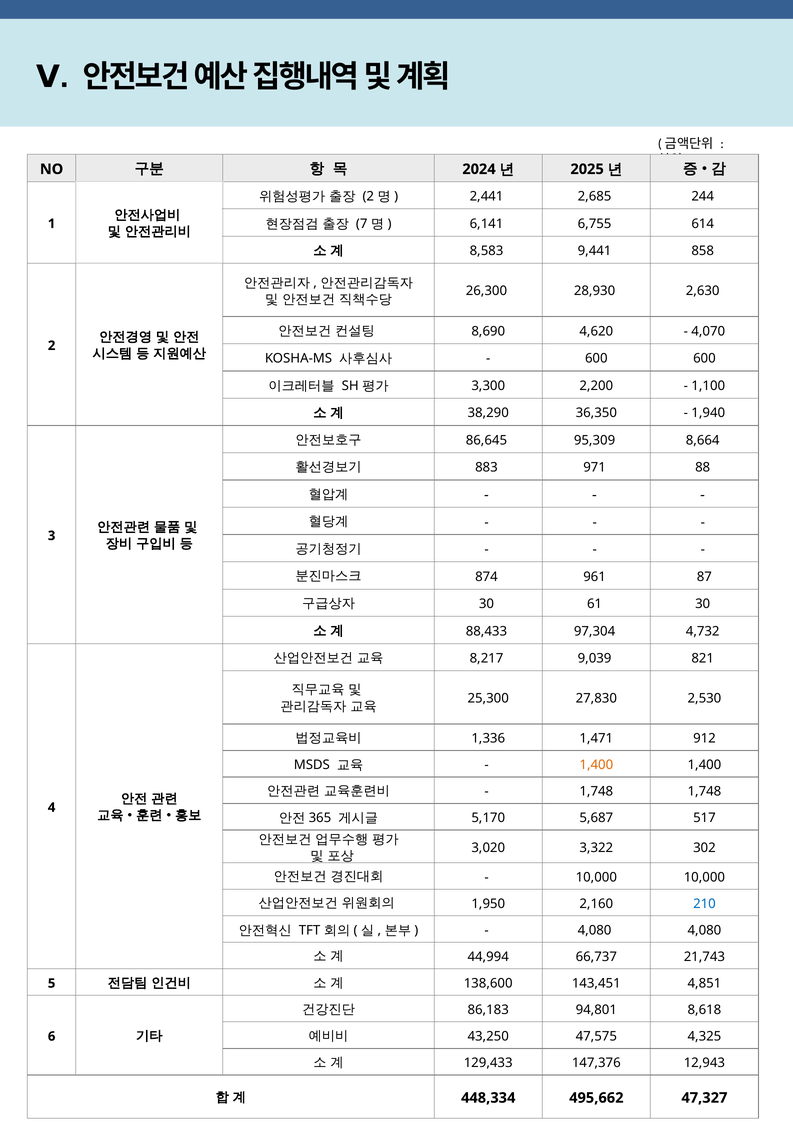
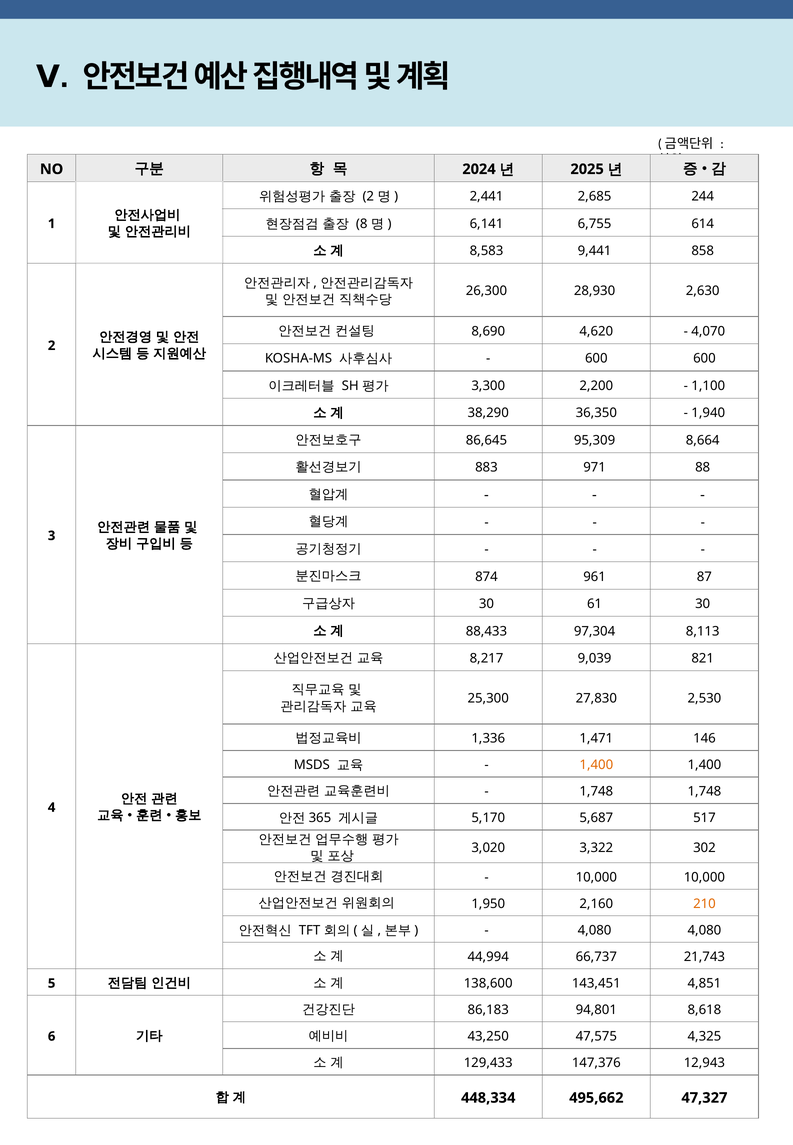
7: 7 -> 8
4,732: 4,732 -> 8,113
912: 912 -> 146
210 colour: blue -> orange
